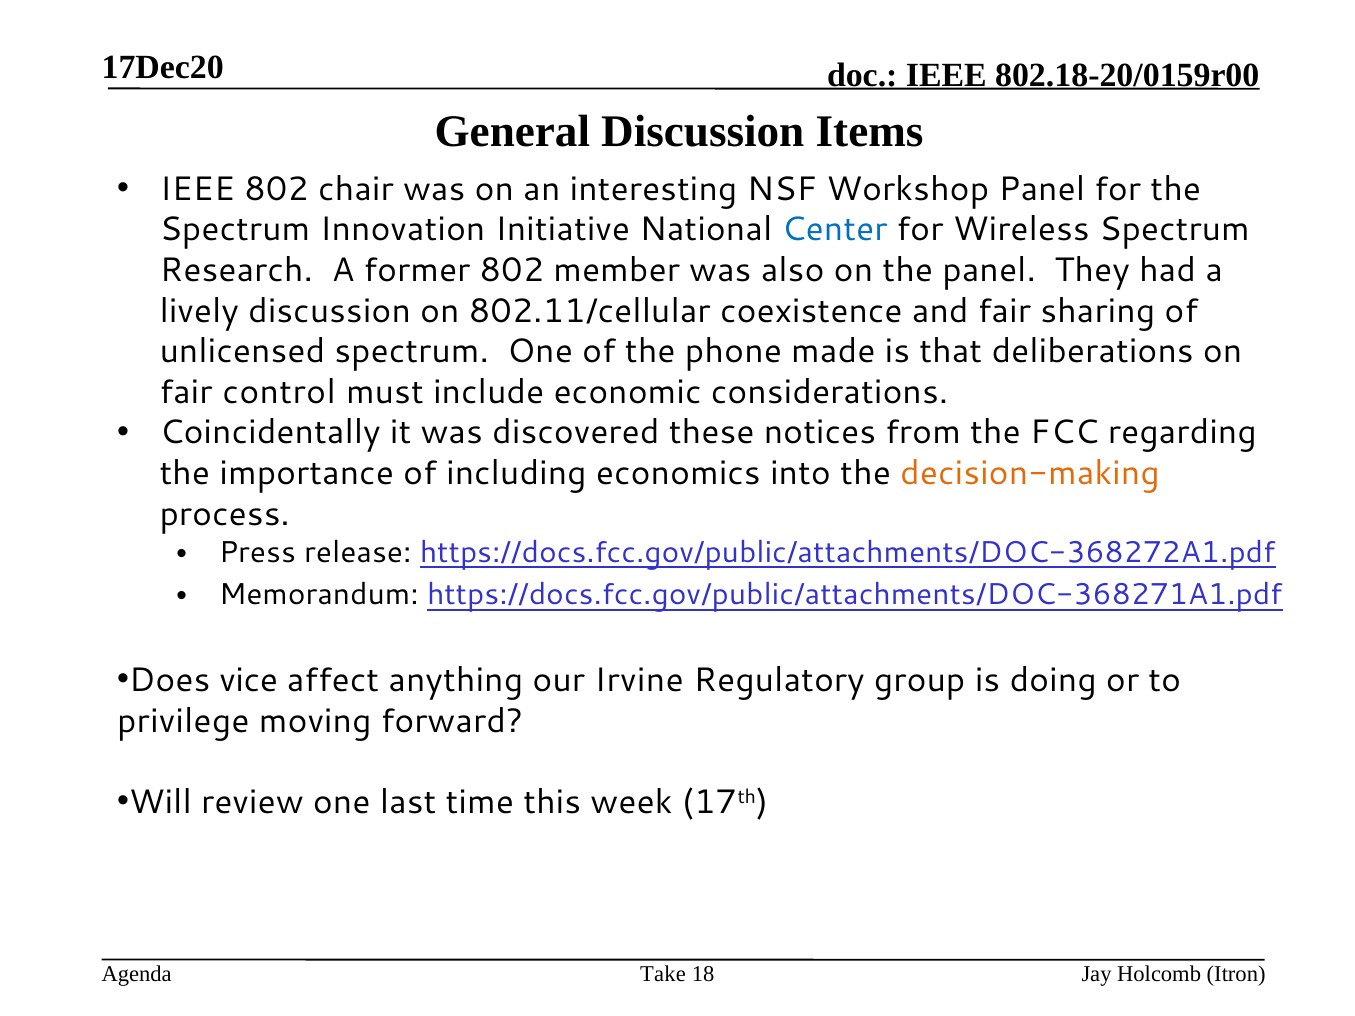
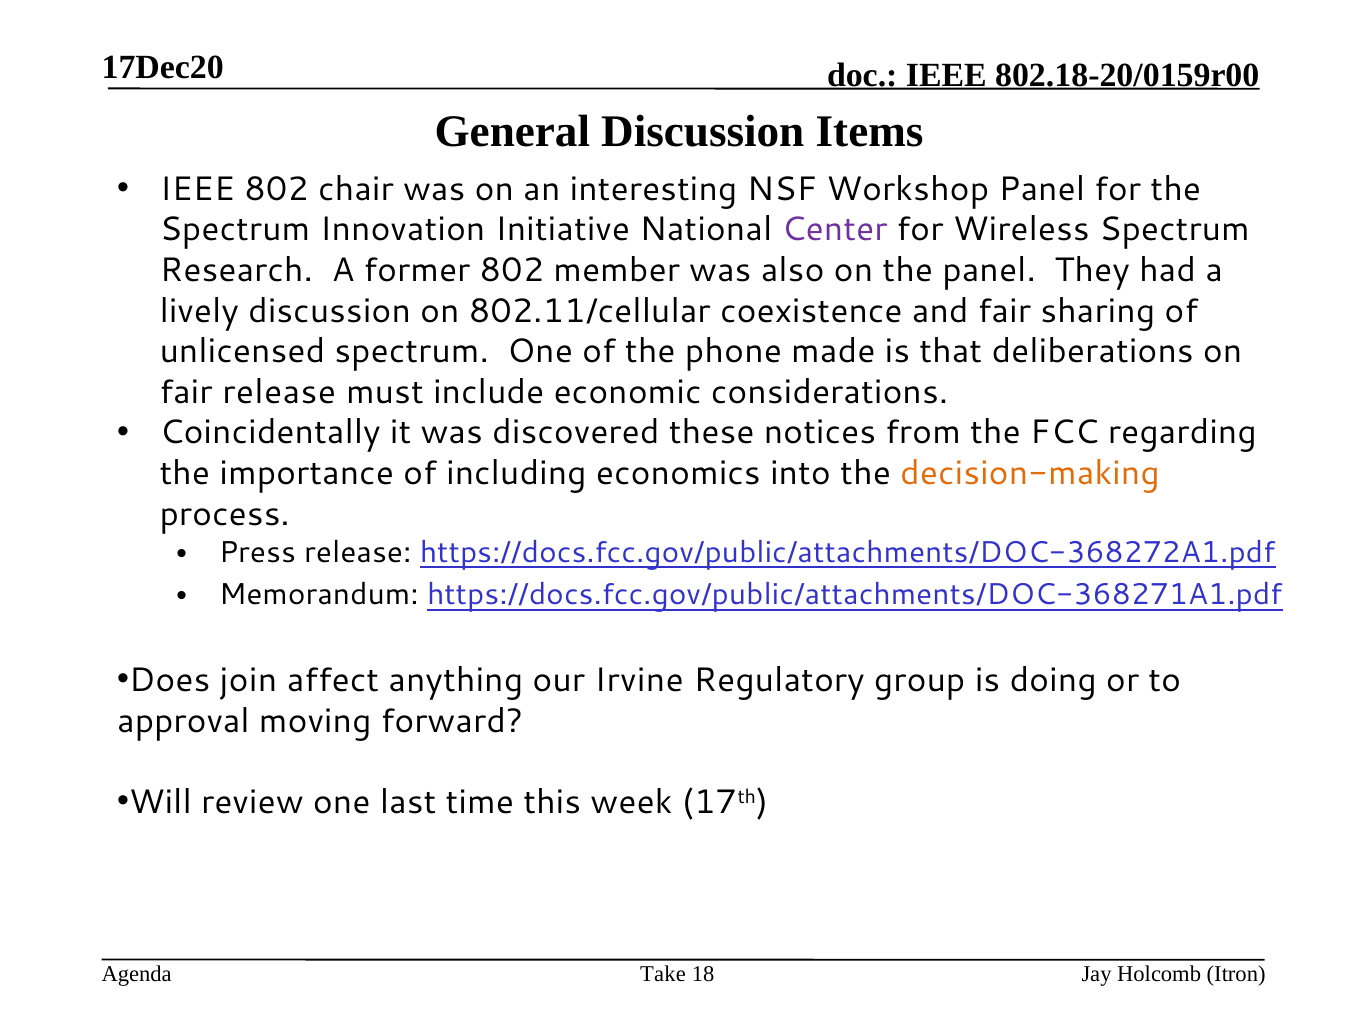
Center colour: blue -> purple
fair control: control -> release
vice: vice -> join
privilege: privilege -> approval
